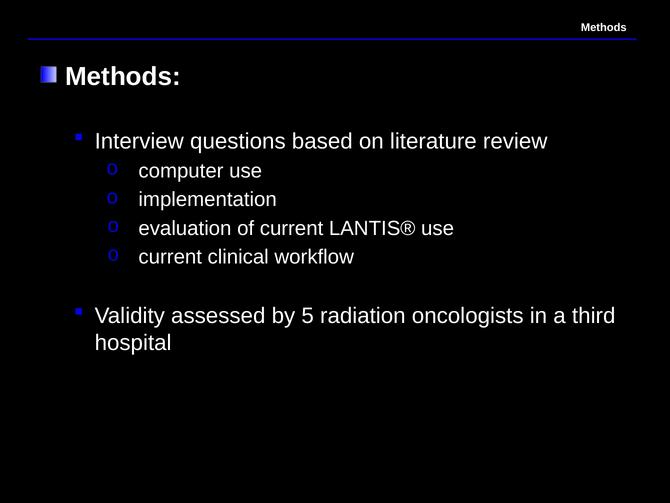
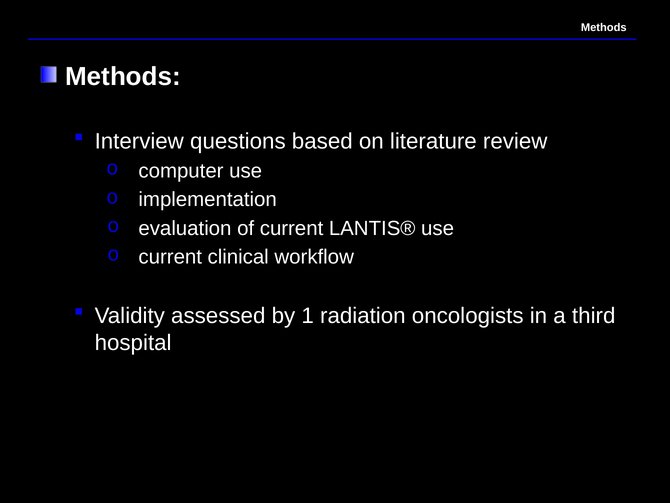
5: 5 -> 1
